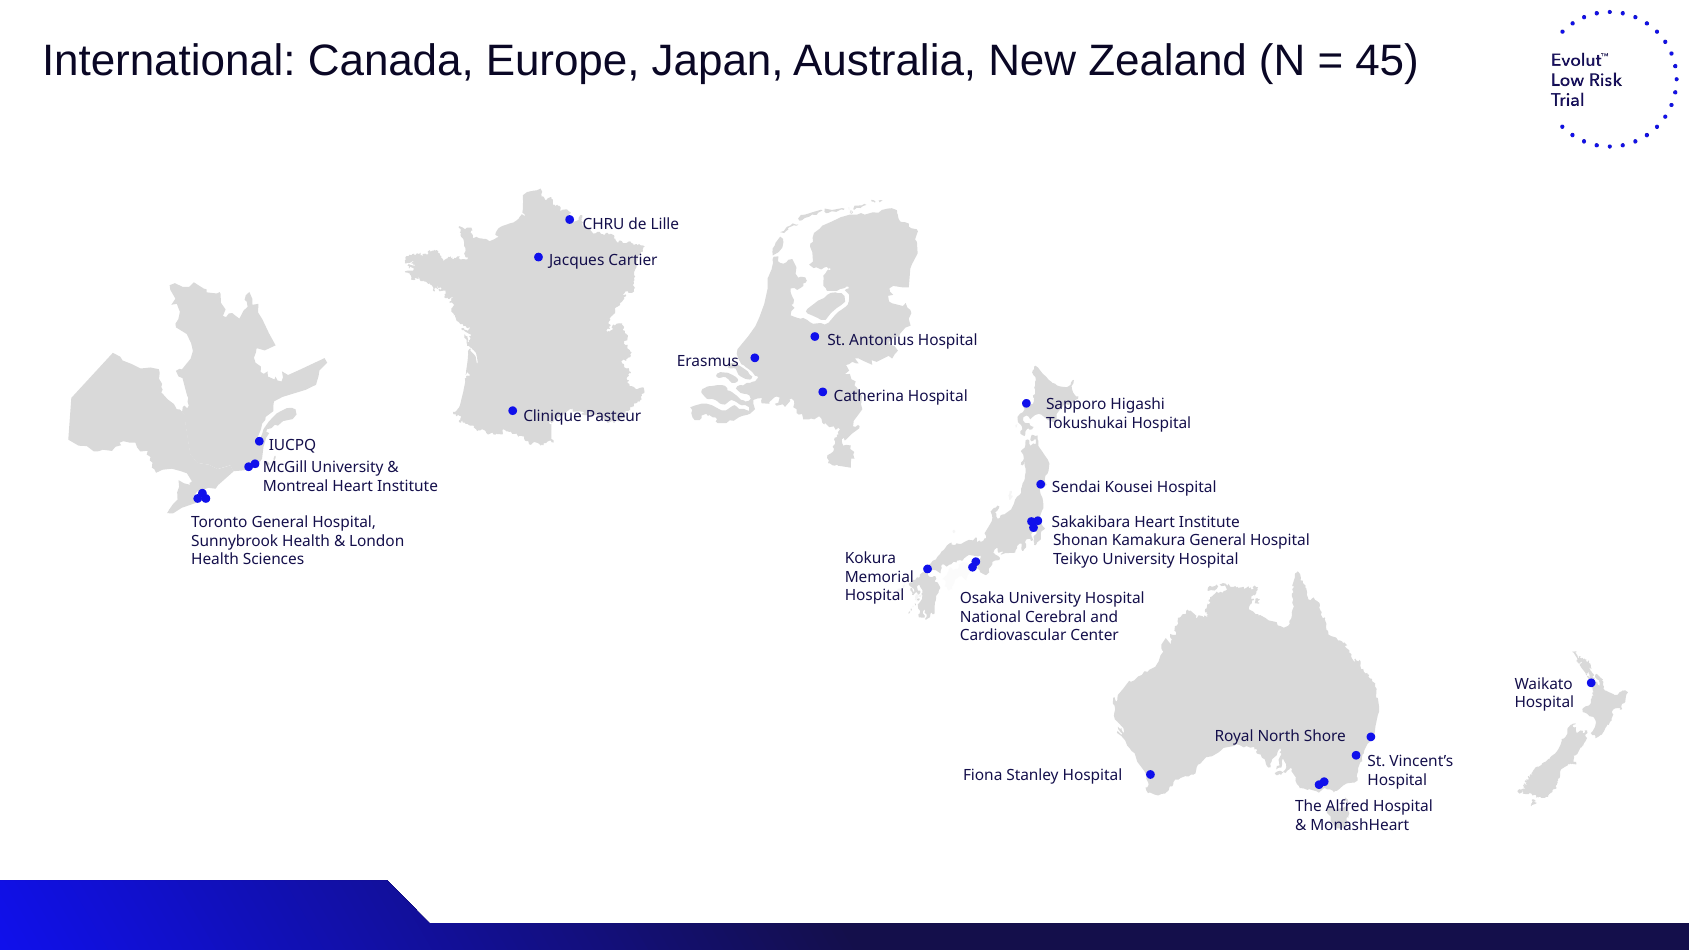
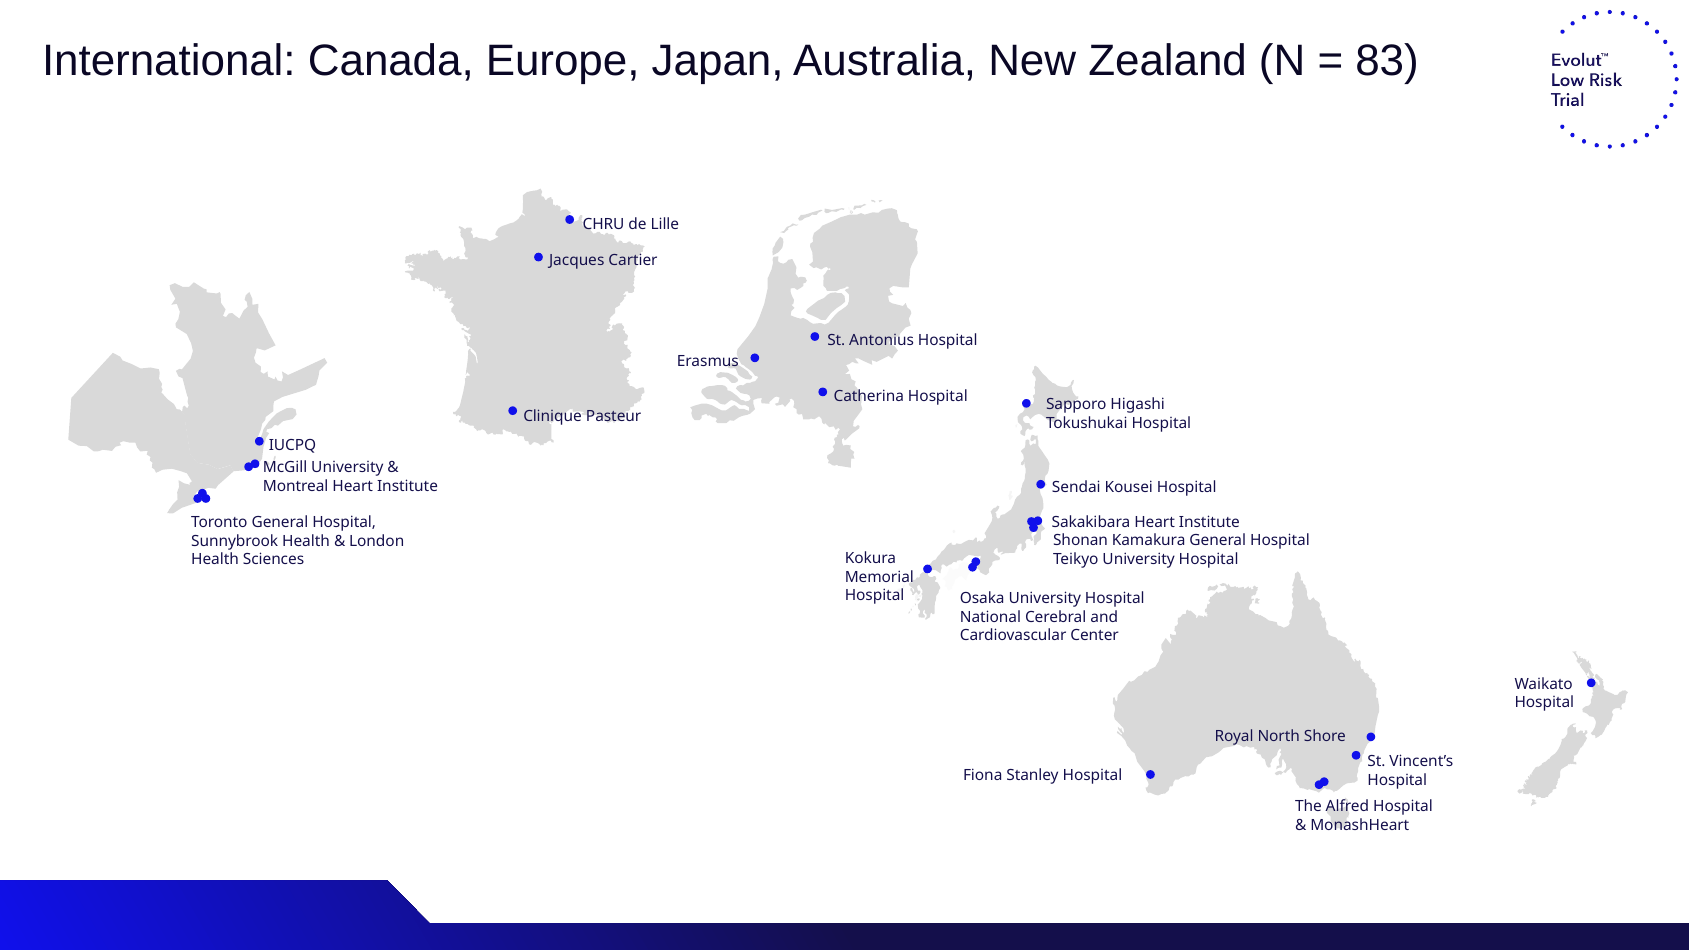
45: 45 -> 83
